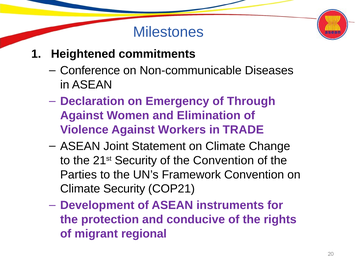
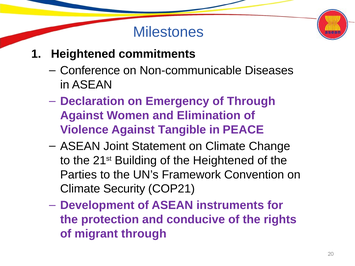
Workers: Workers -> Tangible
TRADE: TRADE -> PEACE
21st Security: Security -> Building
the Convention: Convention -> Heightened
migrant regional: regional -> through
